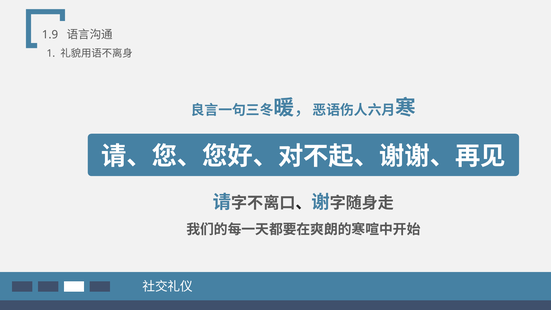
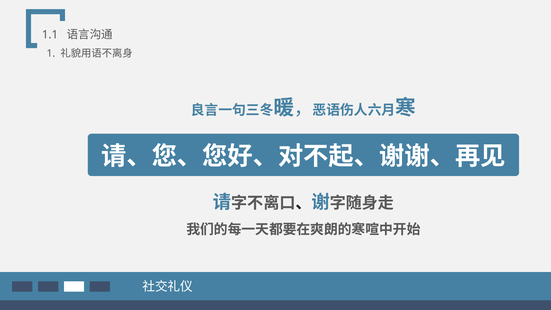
1.9: 1.9 -> 1.1
